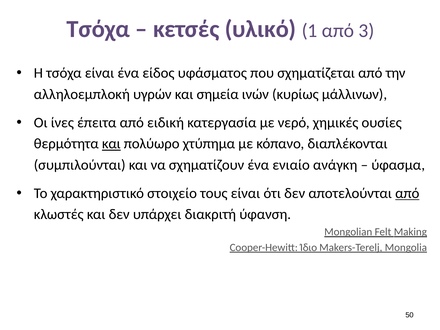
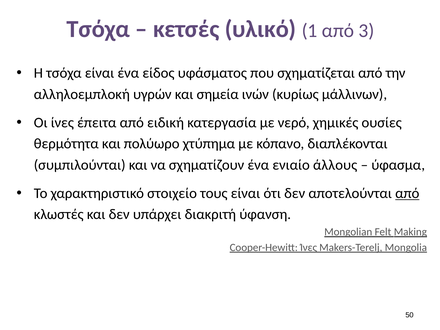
και at (111, 144) underline: present -> none
ανάγκη: ανάγκη -> άλλους
Cooper-Hewitt Ίδιο: Ίδιο -> Ίνες
